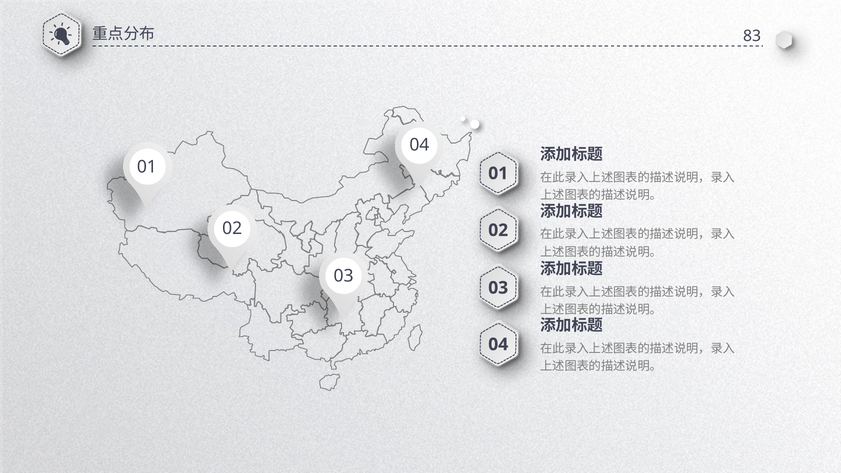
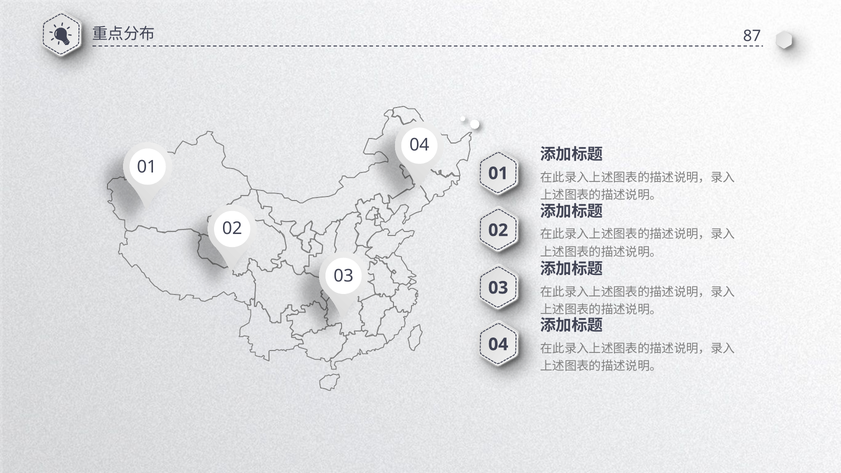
83: 83 -> 87
